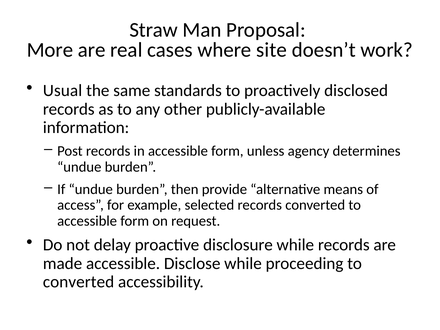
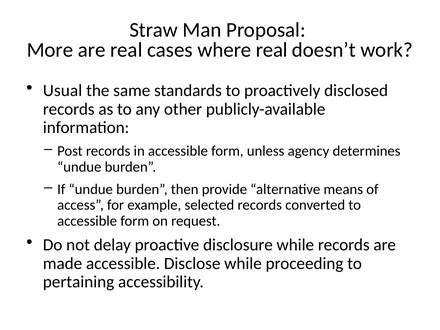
where site: site -> real
converted at (79, 282): converted -> pertaining
